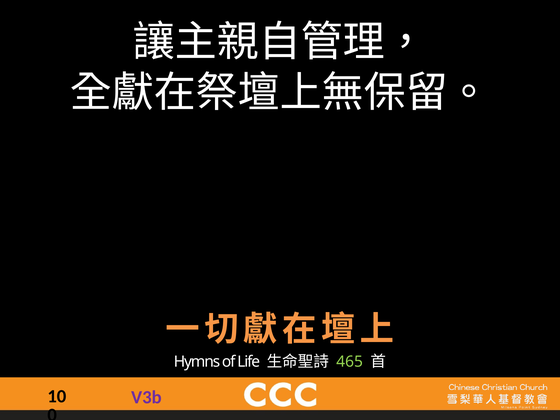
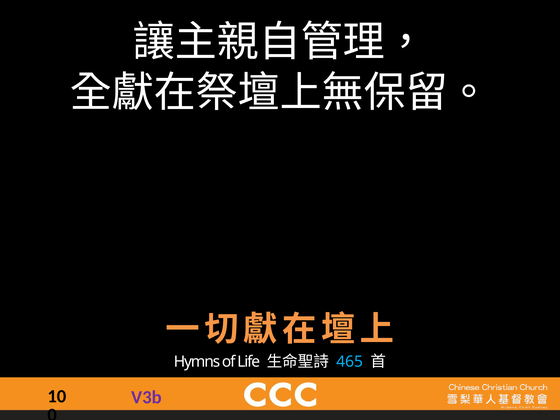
465 colour: light green -> light blue
